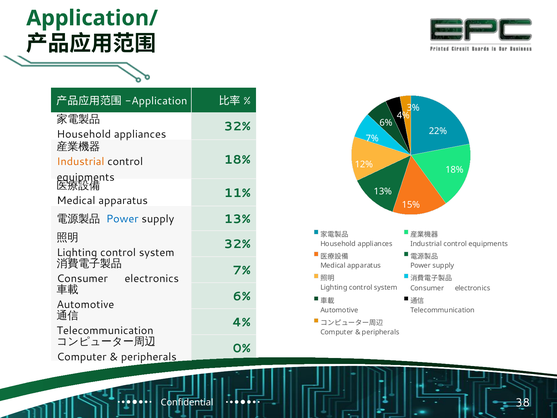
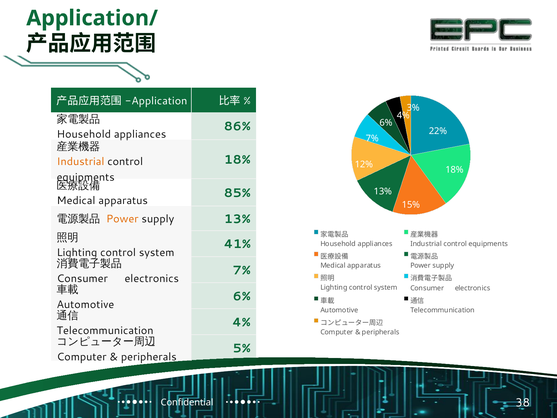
32% at (237, 127): 32% -> 86%
11%: 11% -> 85%
Power at (122, 219) colour: blue -> orange
32% at (237, 244): 32% -> 41%
0%: 0% -> 5%
